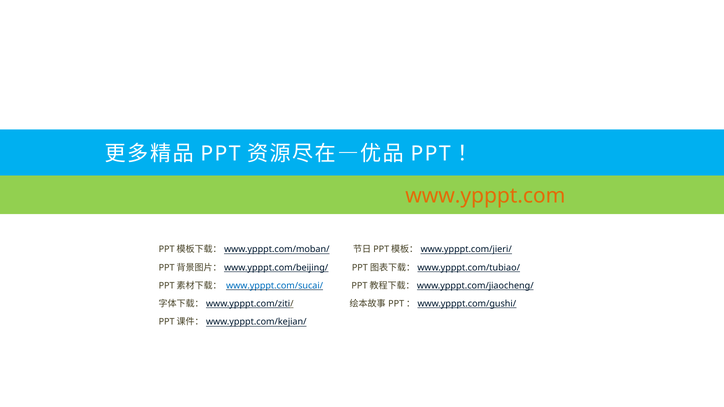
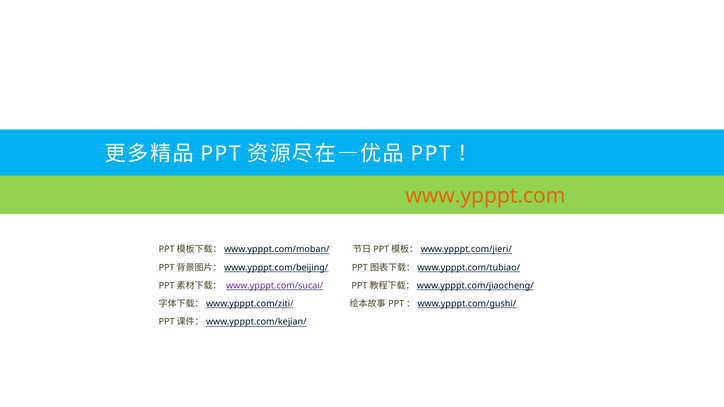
www.ypppt.com/sucai/ colour: blue -> purple
